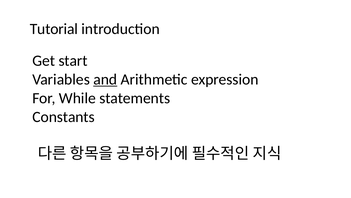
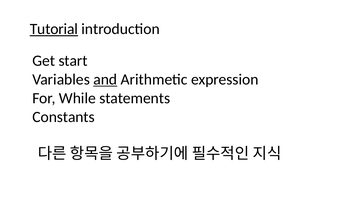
Tutorial underline: none -> present
